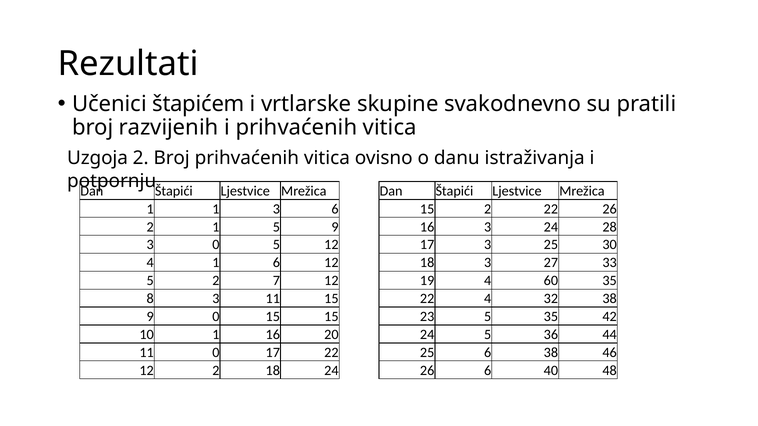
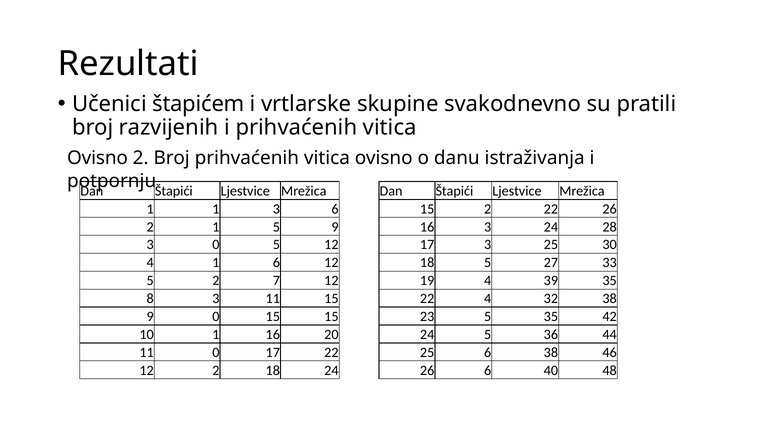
Uzgoja at (97, 158): Uzgoja -> Ovisno
18 3: 3 -> 5
60: 60 -> 39
